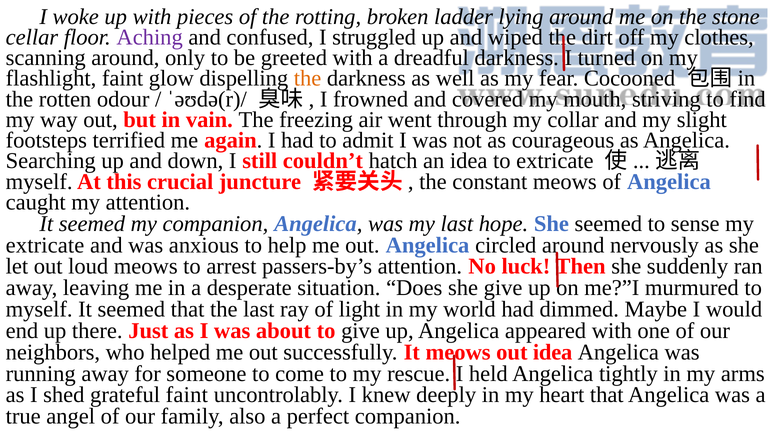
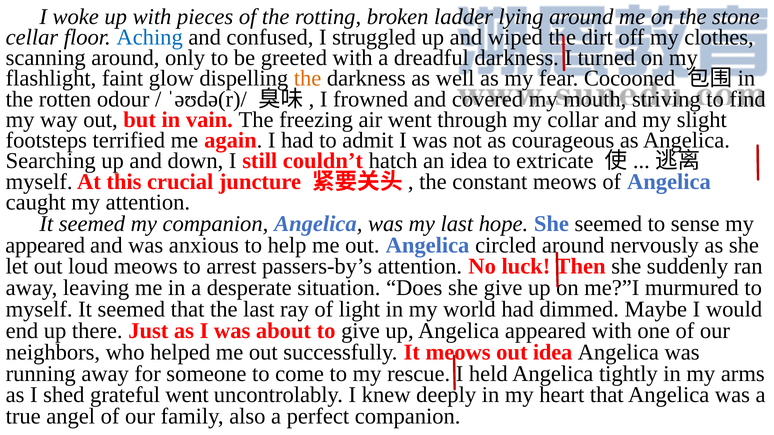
Aching colour: purple -> blue
extricate at (45, 245): extricate -> appeared
grateful faint: faint -> went
